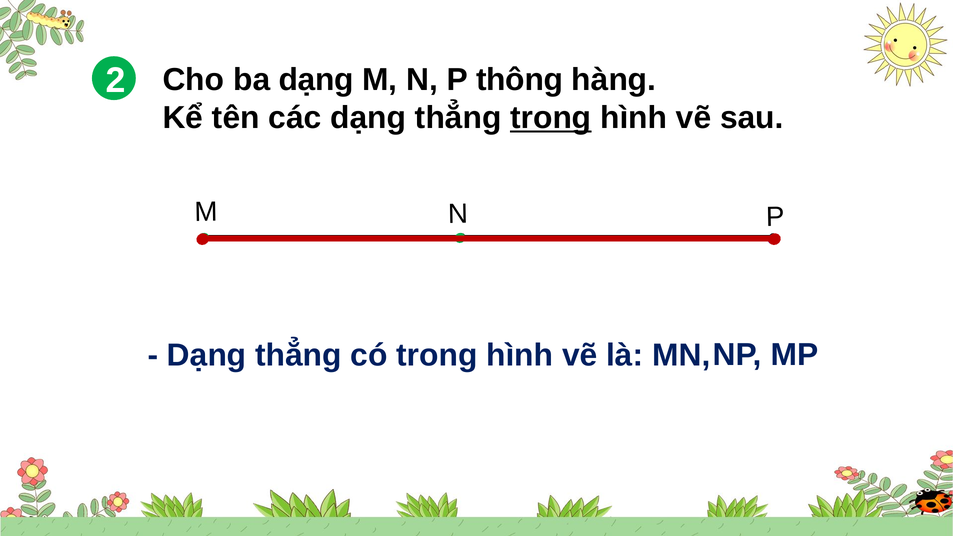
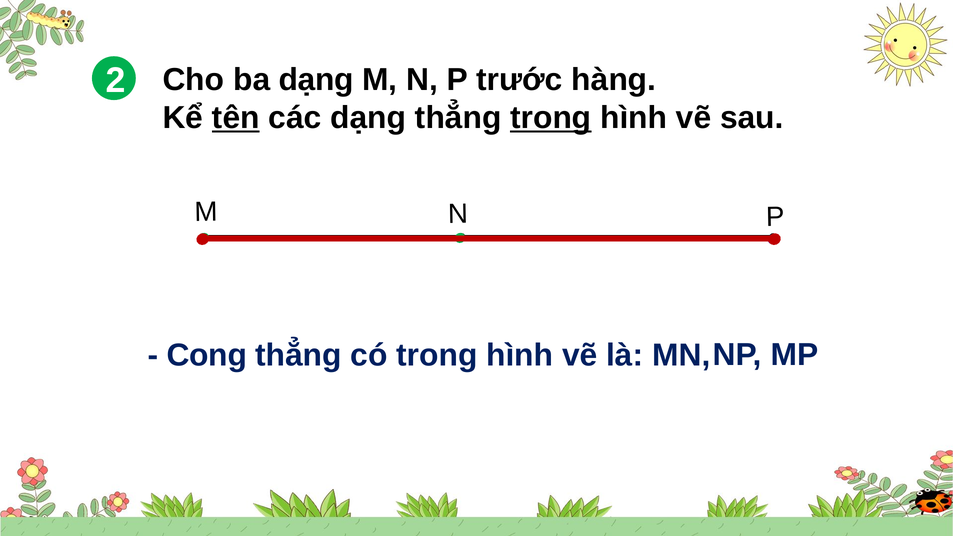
thông: thông -> trước
tên underline: none -> present
Dạng at (207, 355): Dạng -> Cong
